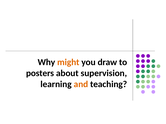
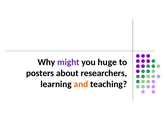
might colour: orange -> purple
draw: draw -> huge
supervision: supervision -> researchers
